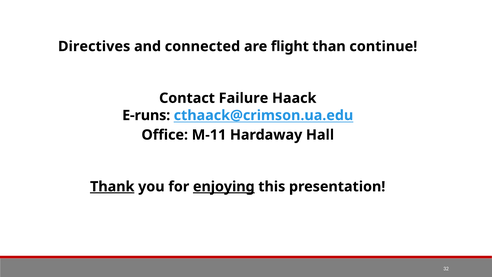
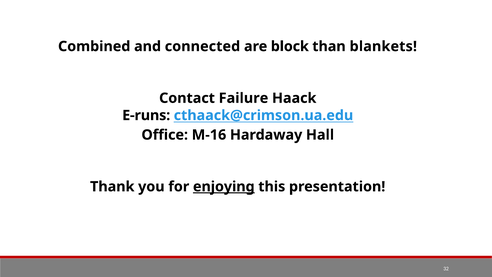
Directives: Directives -> Combined
flight: flight -> block
continue: continue -> blankets
M-11: M-11 -> M-16
Thank underline: present -> none
